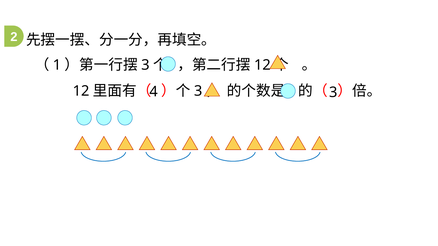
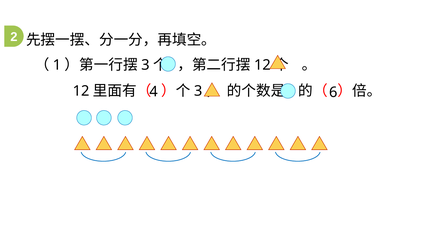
4 3: 3 -> 6
